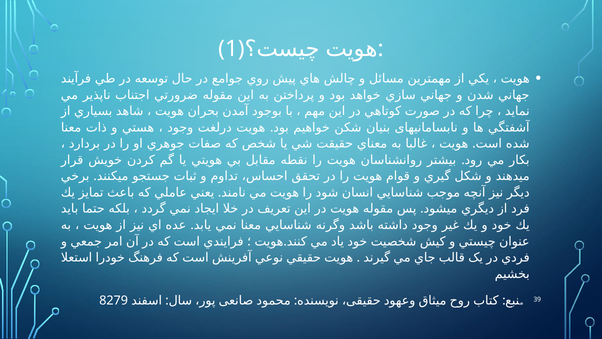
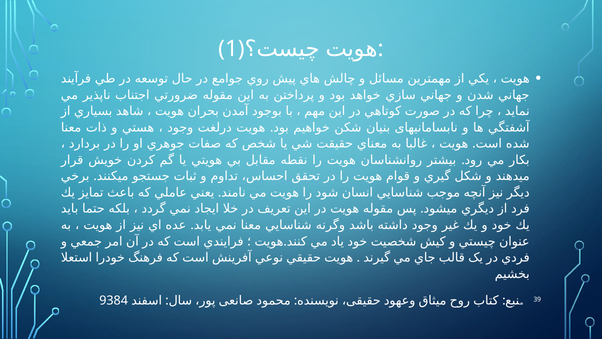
8279: 8279 -> 9384
